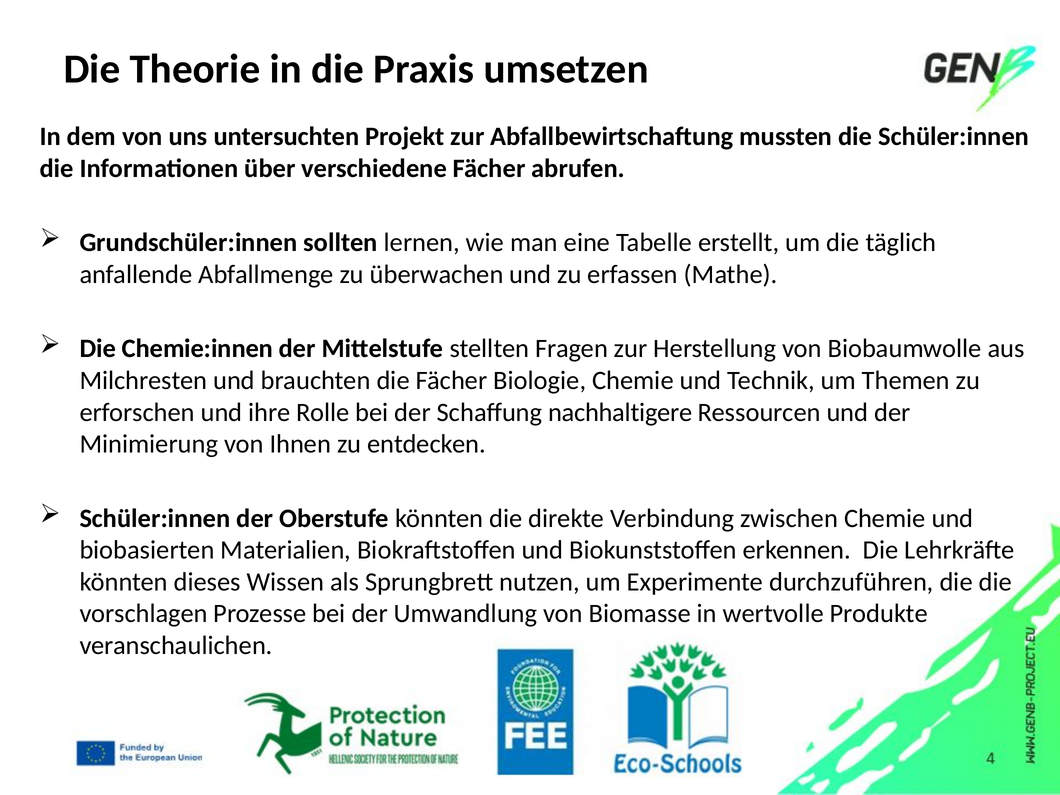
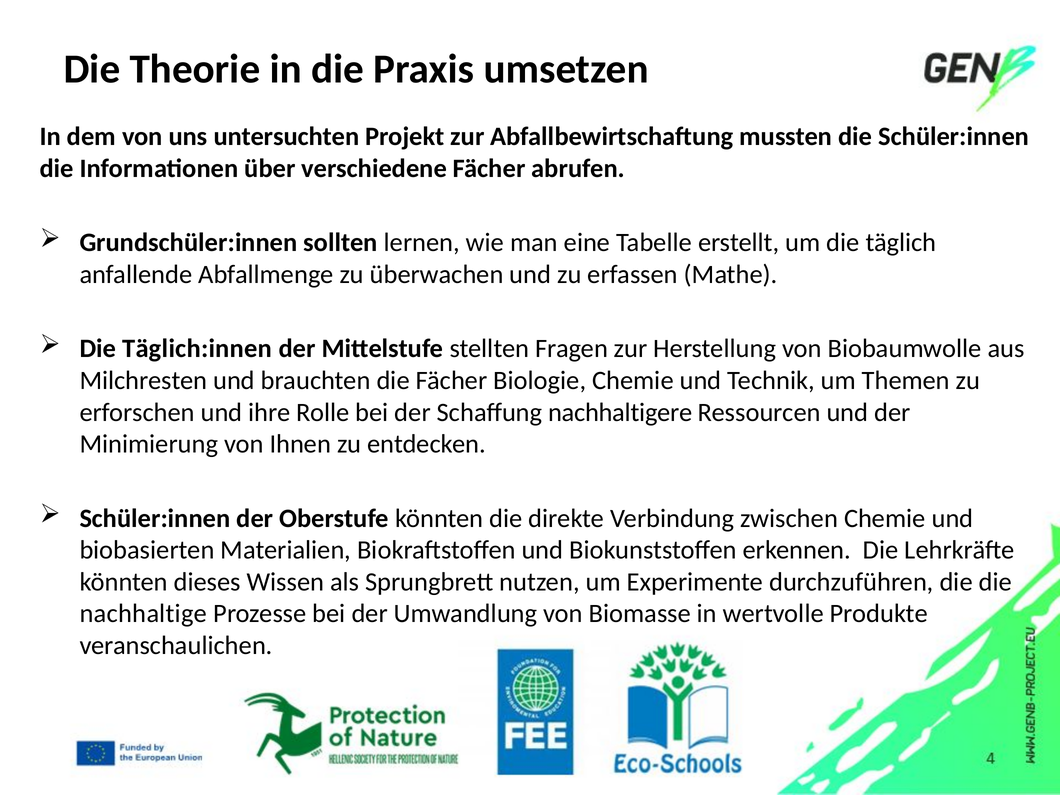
Chemie:innen: Chemie:innen -> Täglich:innen
vorschlagen: vorschlagen -> nachhaltige
